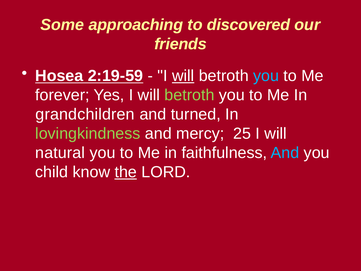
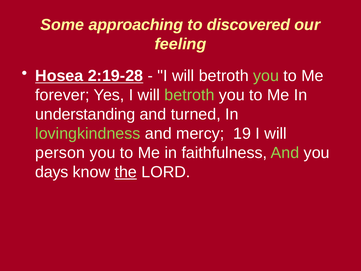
friends: friends -> feeling
2:19-59: 2:19-59 -> 2:19-28
will at (183, 76) underline: present -> none
you at (266, 76) colour: light blue -> light green
grandchildren: grandchildren -> understanding
25: 25 -> 19
natural: natural -> person
And at (285, 153) colour: light blue -> light green
child: child -> days
